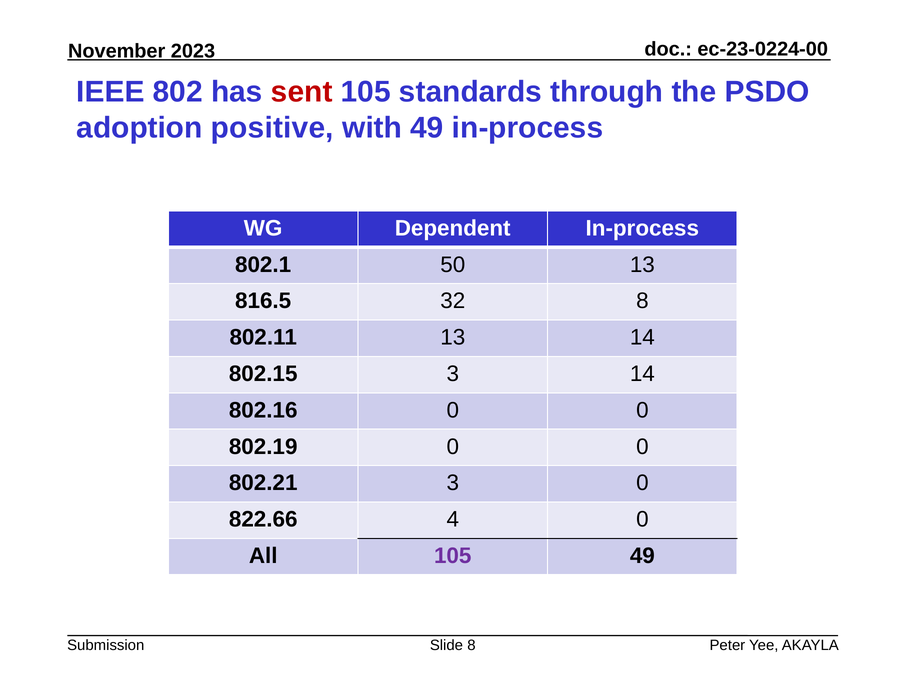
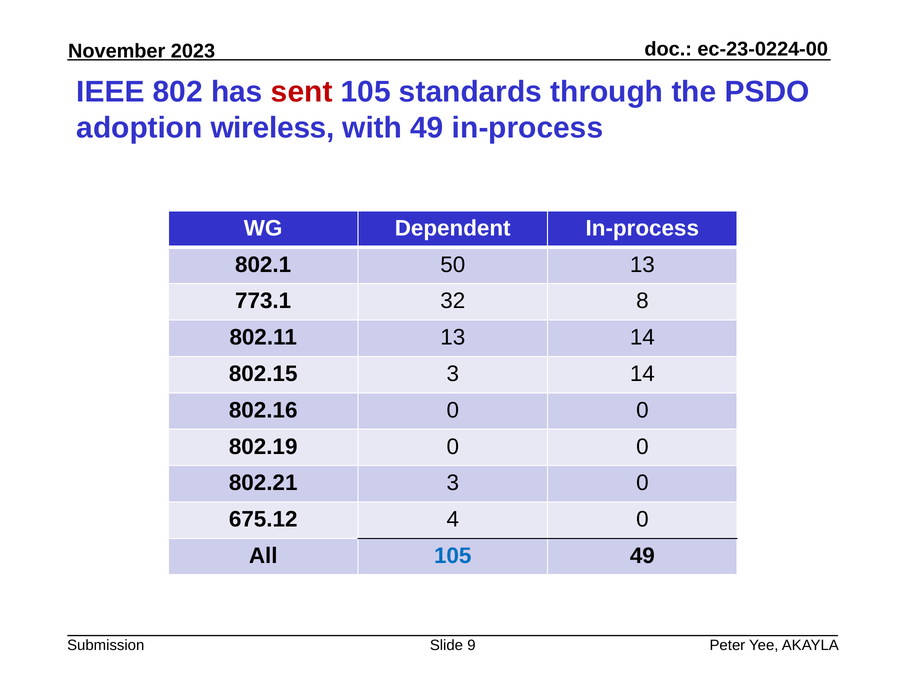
positive: positive -> wireless
816.5: 816.5 -> 773.1
822.66: 822.66 -> 675.12
105 at (453, 556) colour: purple -> blue
Slide 8: 8 -> 9
